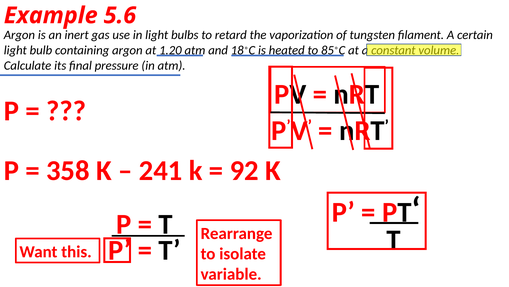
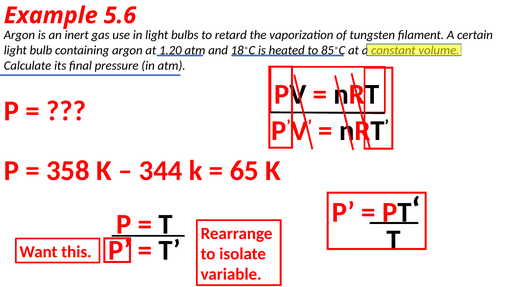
241: 241 -> 344
92: 92 -> 65
